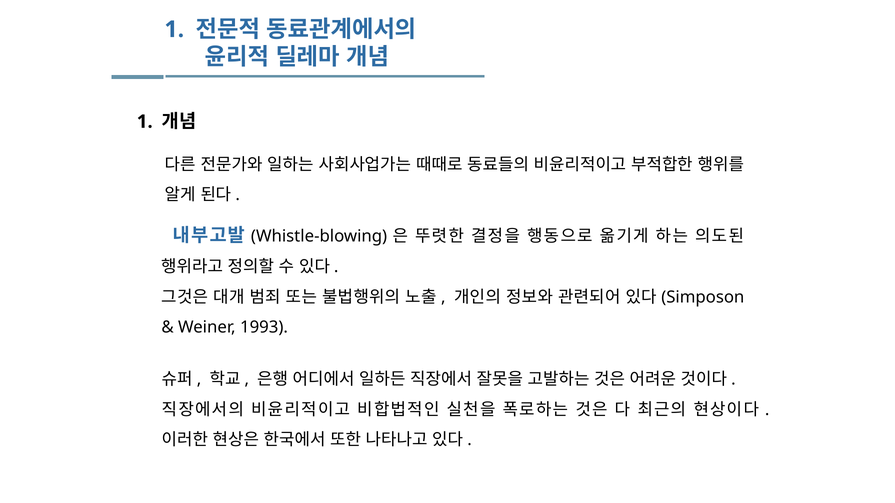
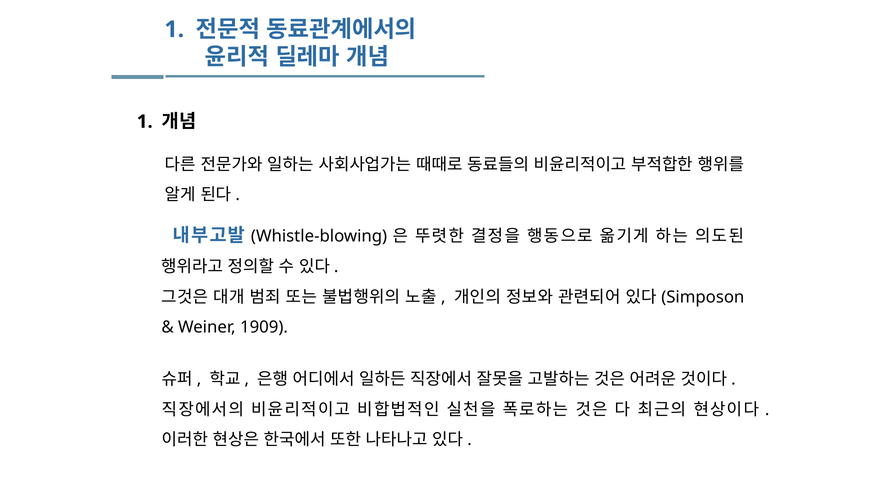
1993: 1993 -> 1909
